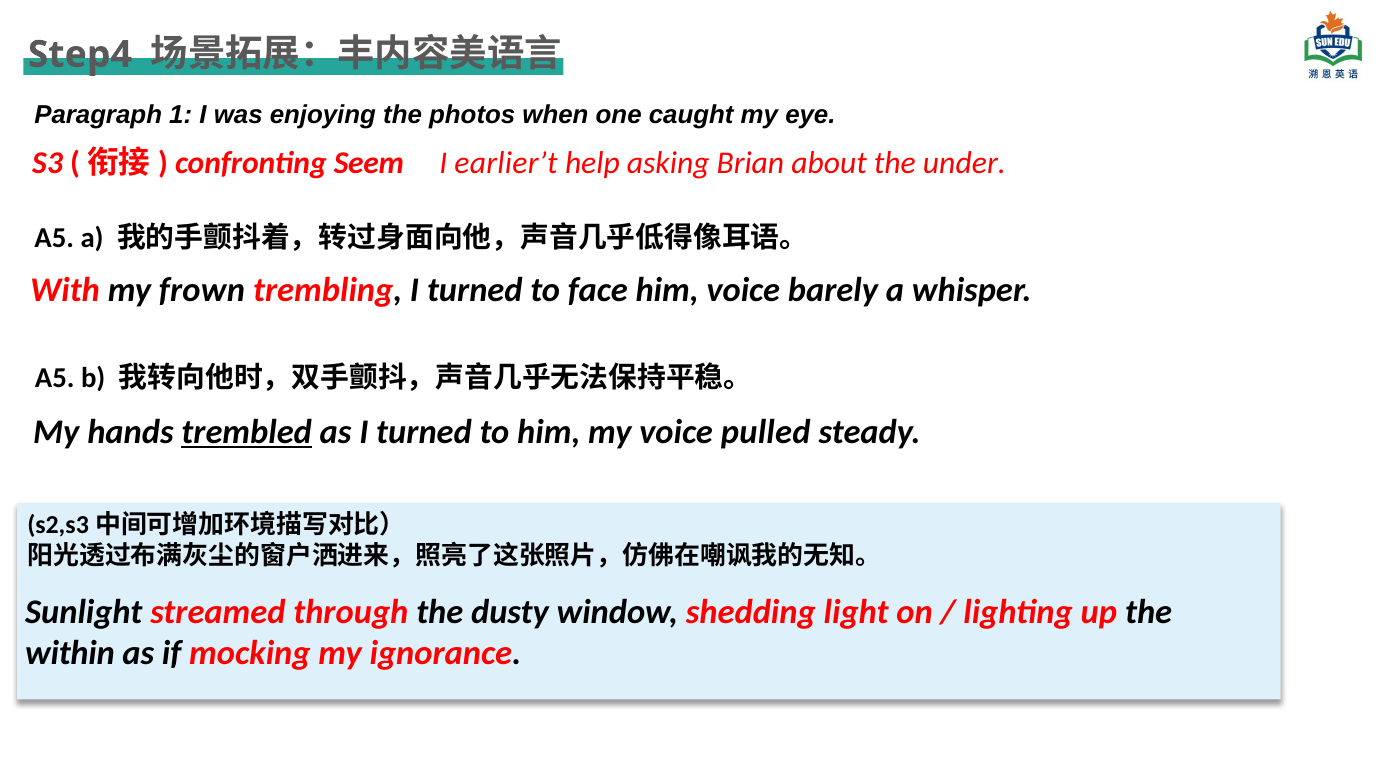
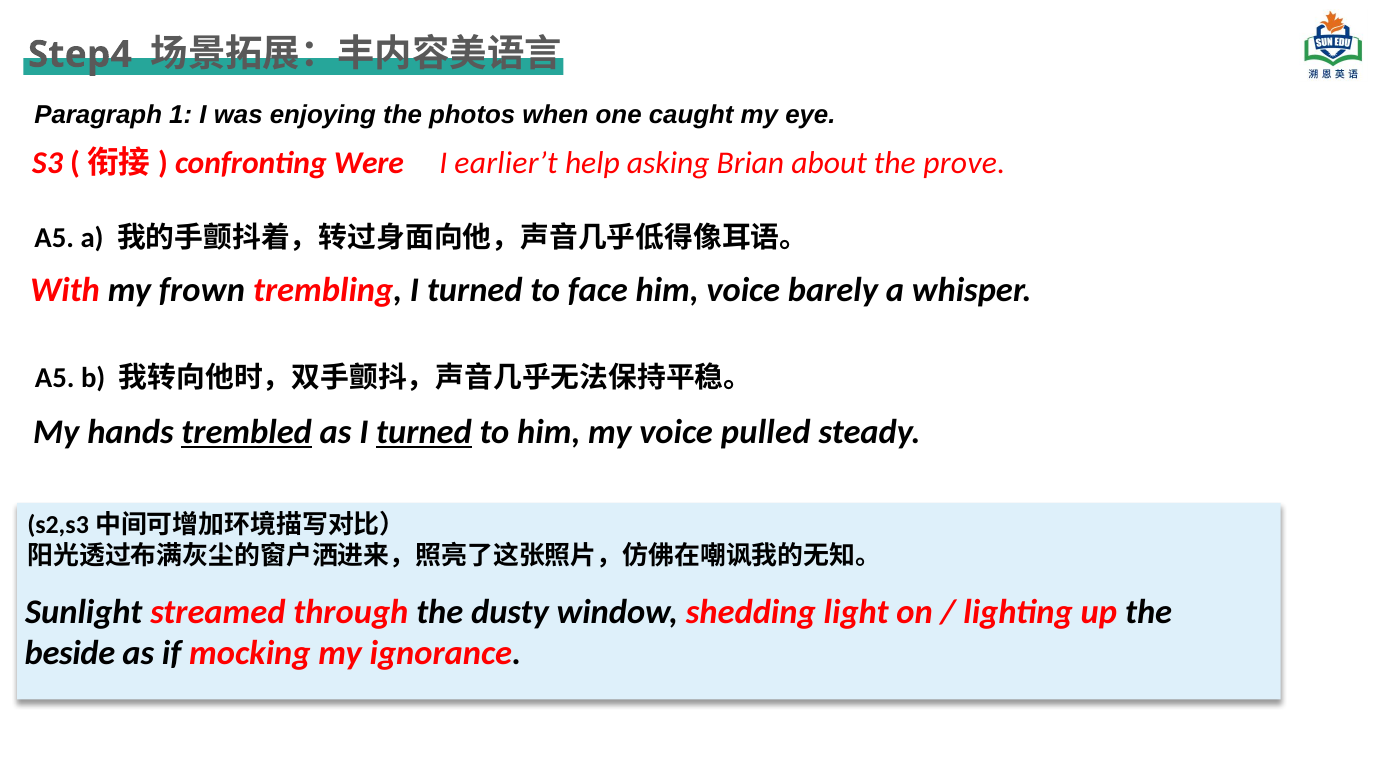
Seem: Seem -> Were
under: under -> prove
turned at (424, 432) underline: none -> present
within: within -> beside
